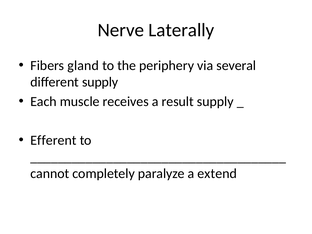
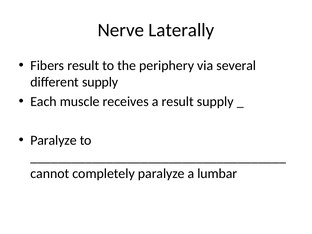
Fibers gland: gland -> result
Efferent at (53, 140): Efferent -> Paralyze
extend: extend -> lumbar
